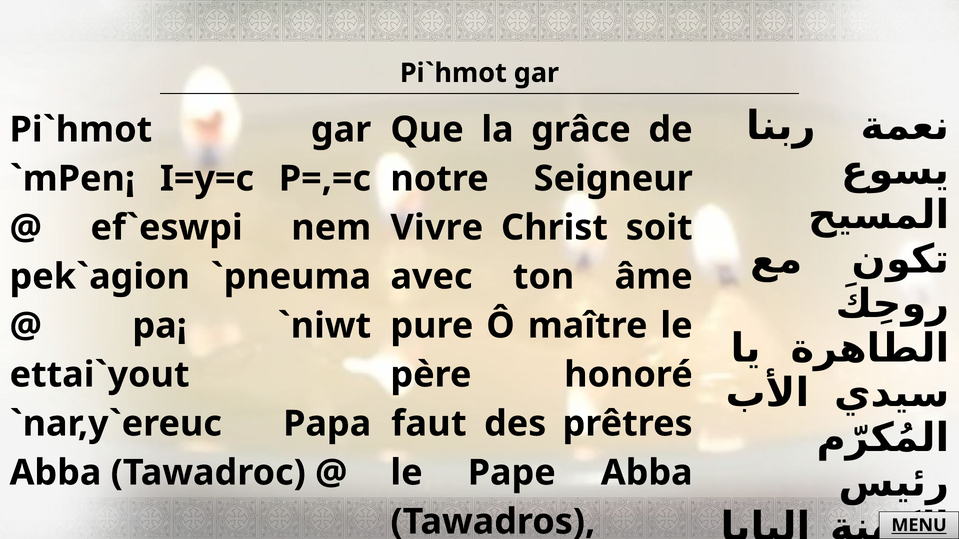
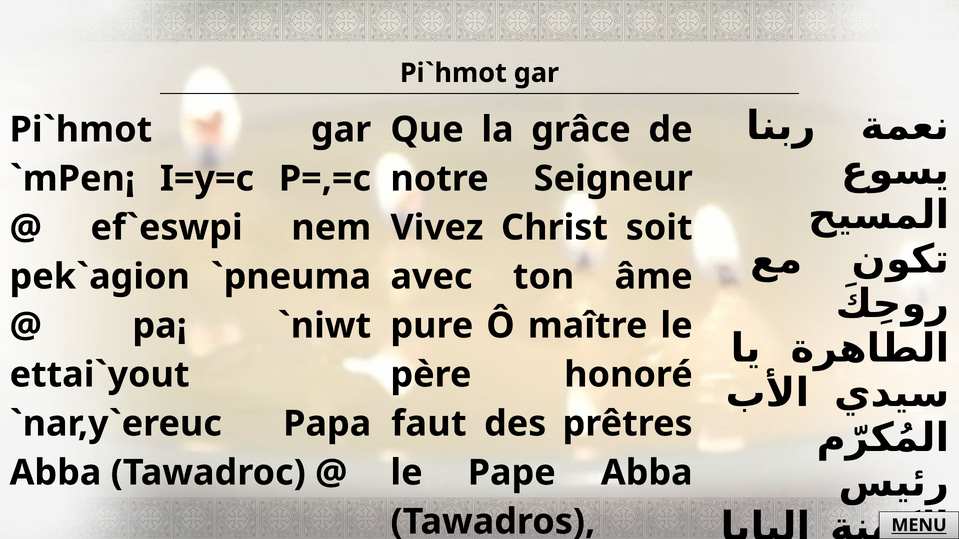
Vivre: Vivre -> Vivez
